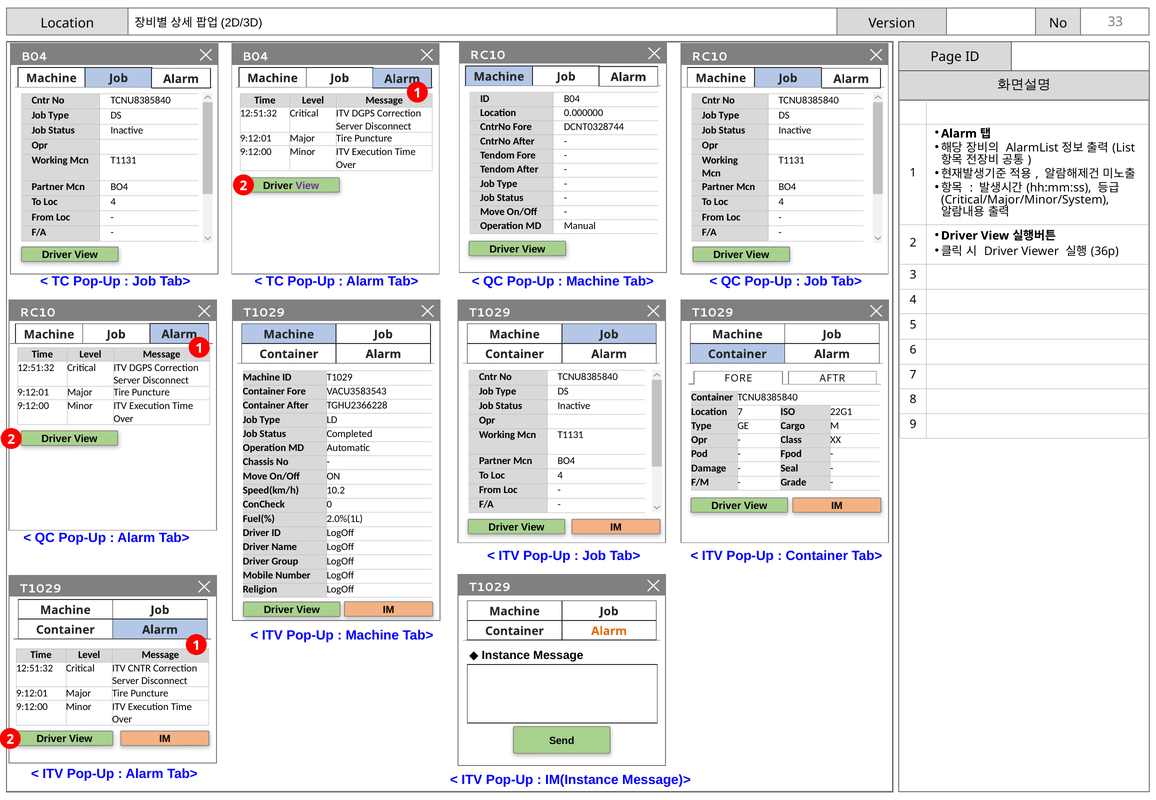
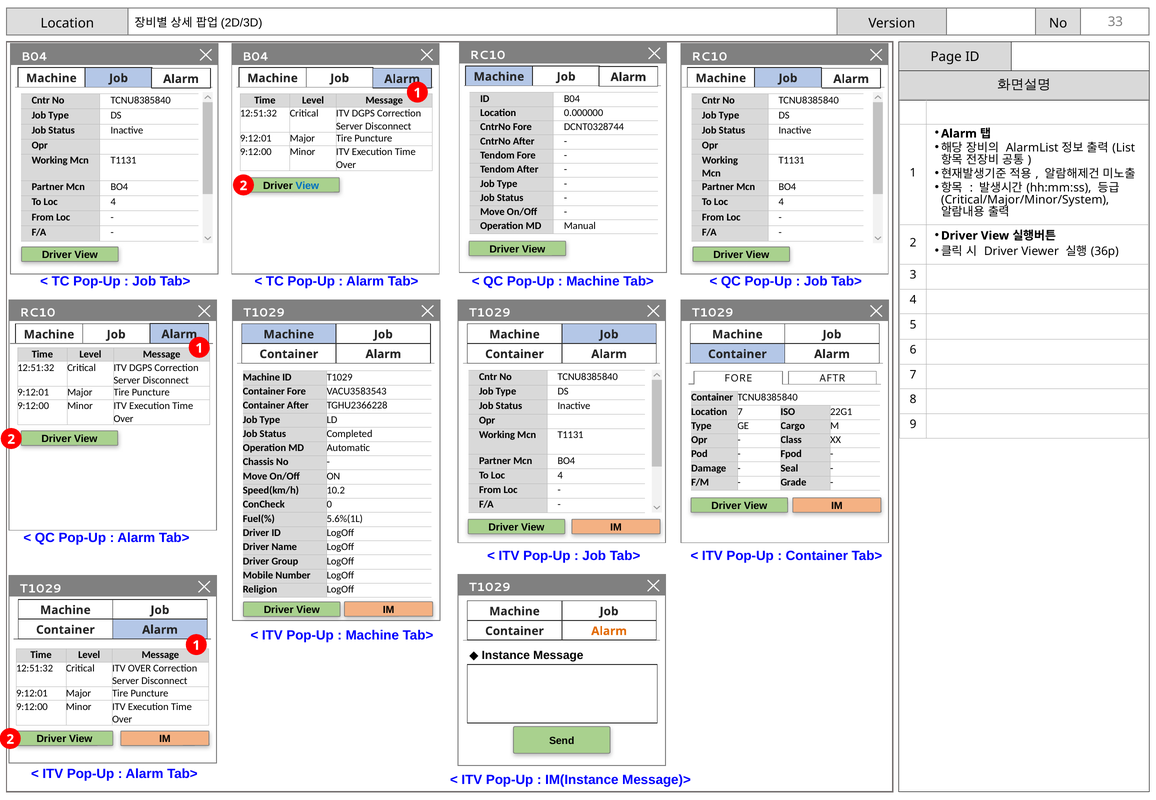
View at (307, 186) colour: purple -> blue
2.0%(1L: 2.0%(1L -> 5.6%(1L
ITV CNTR: CNTR -> OVER
